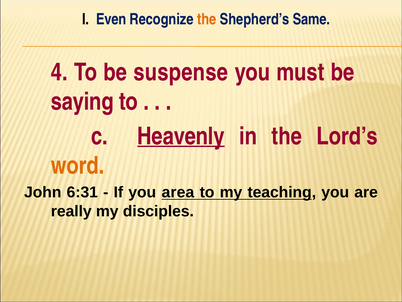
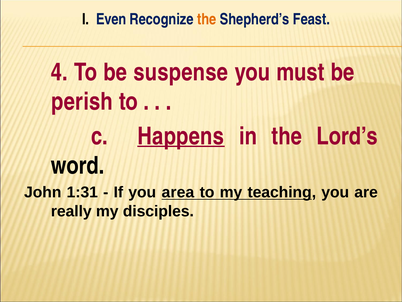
Same: Same -> Feast
saying: saying -> perish
Heavenly: Heavenly -> Happens
word colour: orange -> black
6:31: 6:31 -> 1:31
